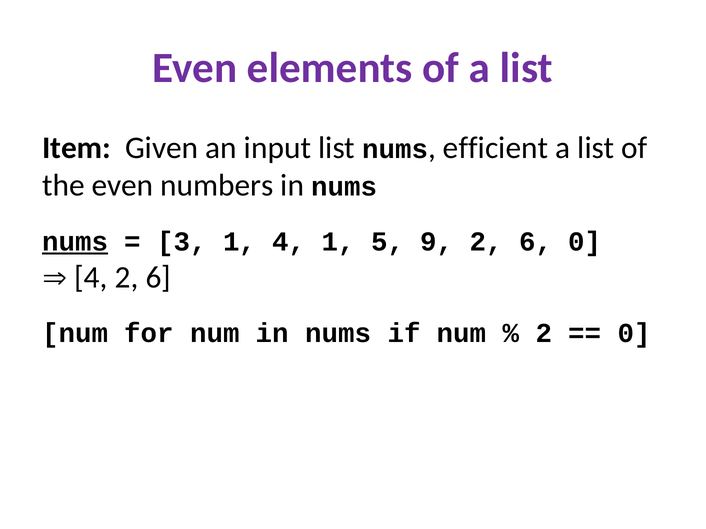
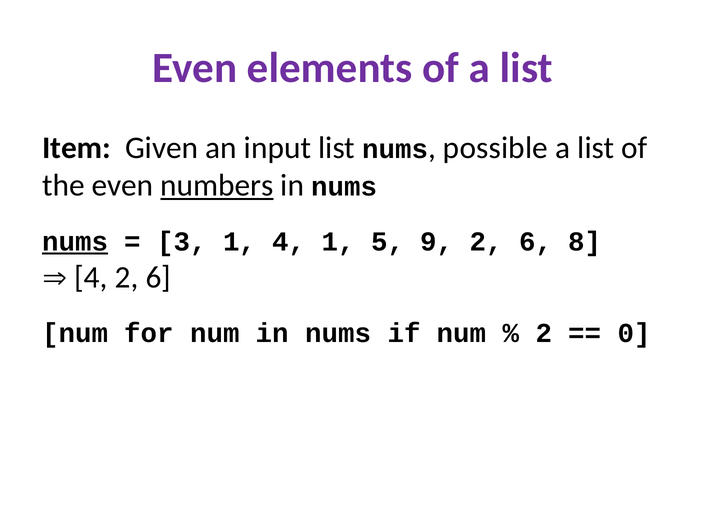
efficient: efficient -> possible
numbers underline: none -> present
6 0: 0 -> 8
